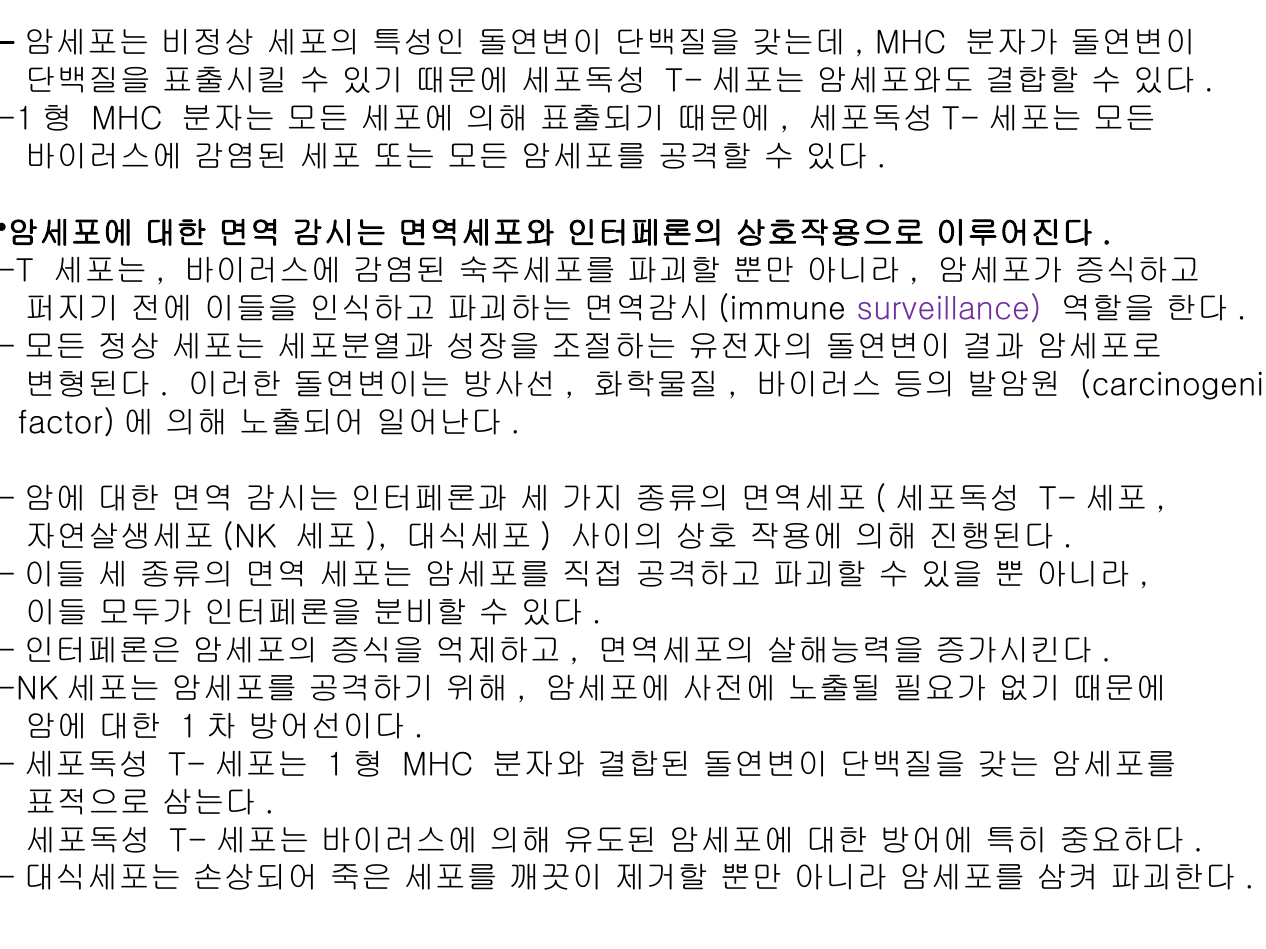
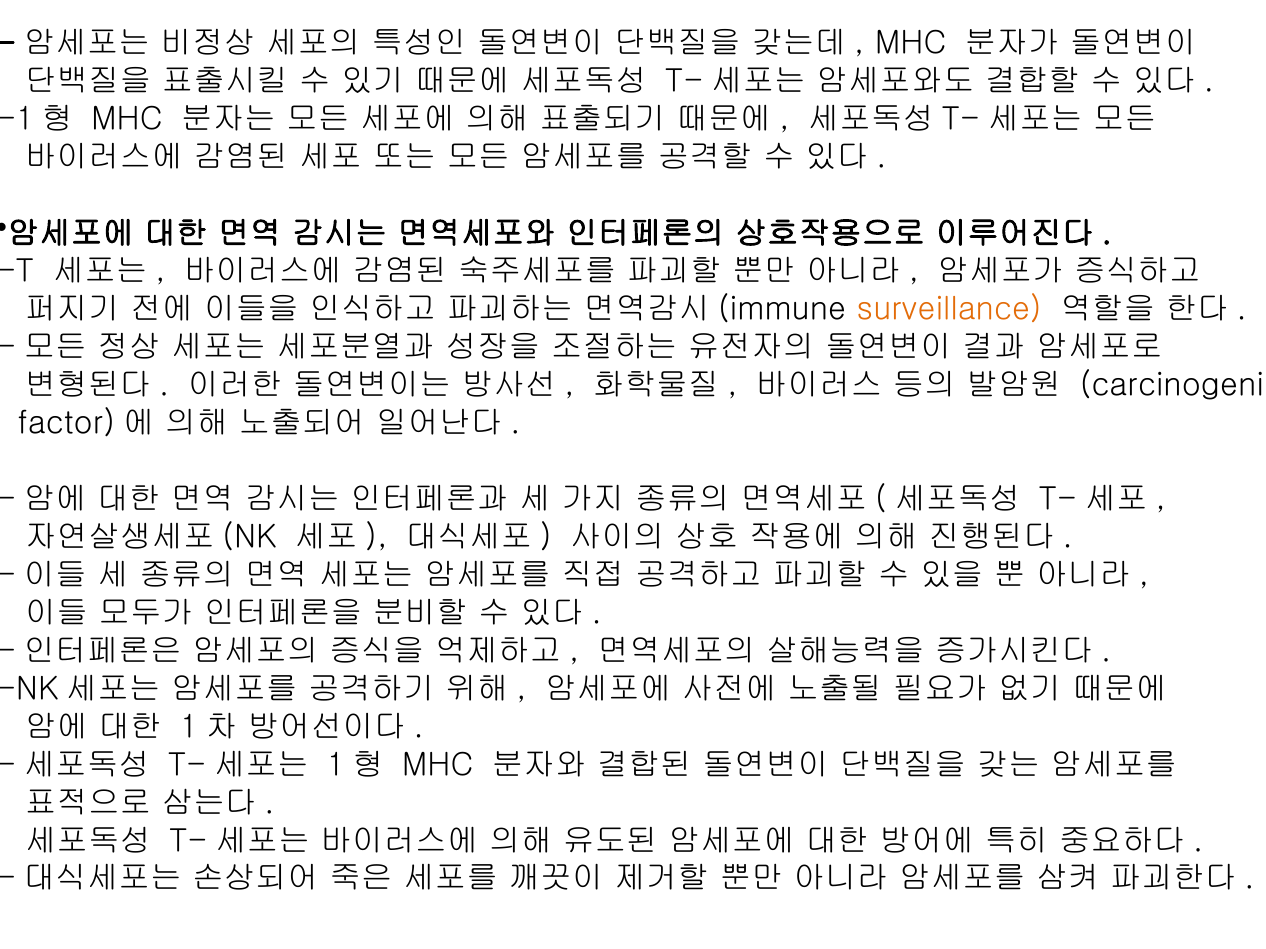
surveillance colour: purple -> orange
